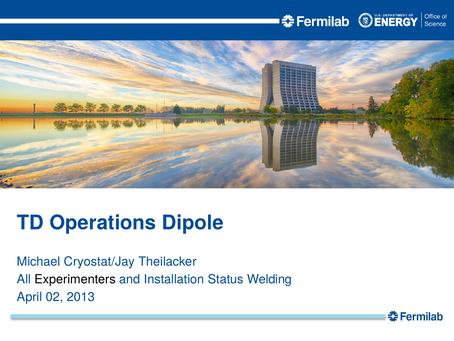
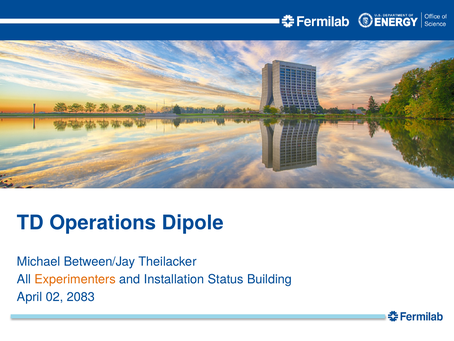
Cryostat/Jay: Cryostat/Jay -> Between/Jay
Experimenters colour: black -> orange
Welding: Welding -> Building
2013: 2013 -> 2083
